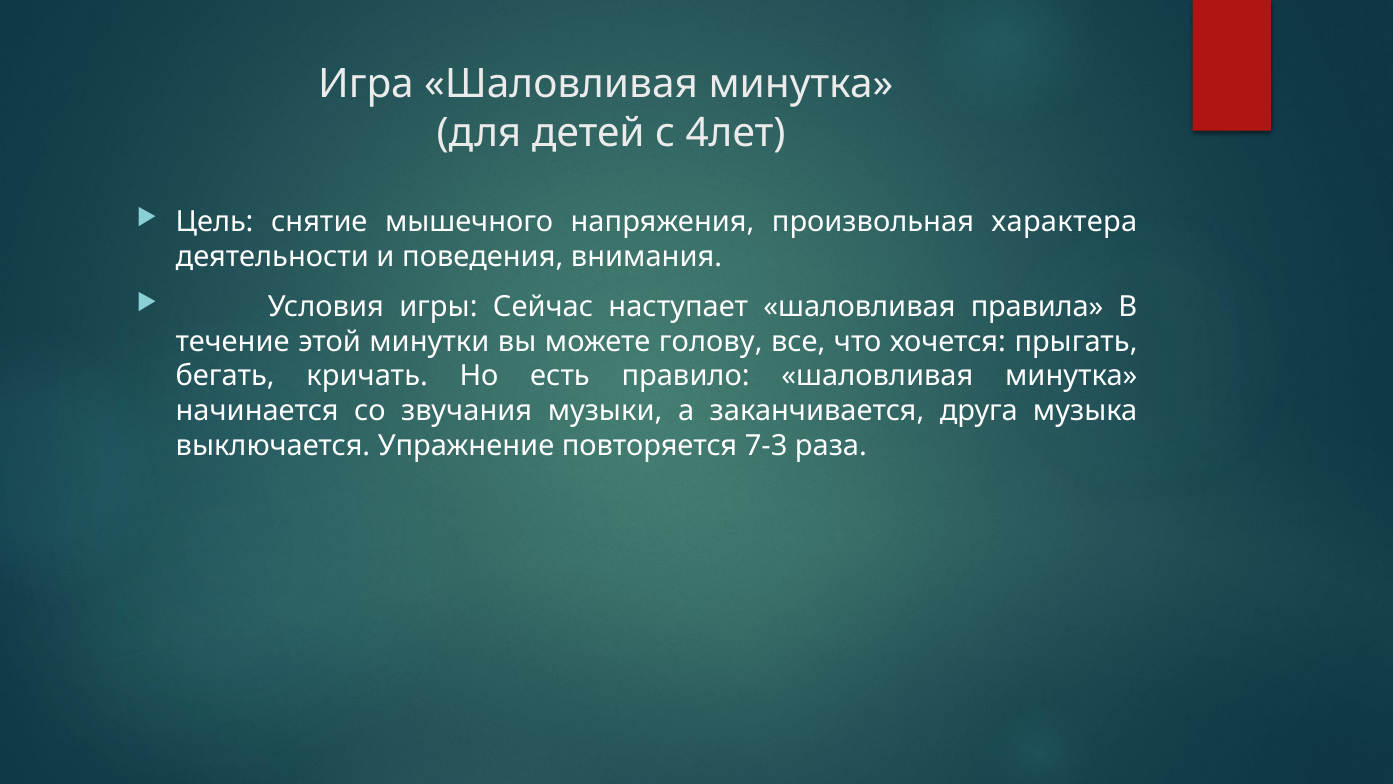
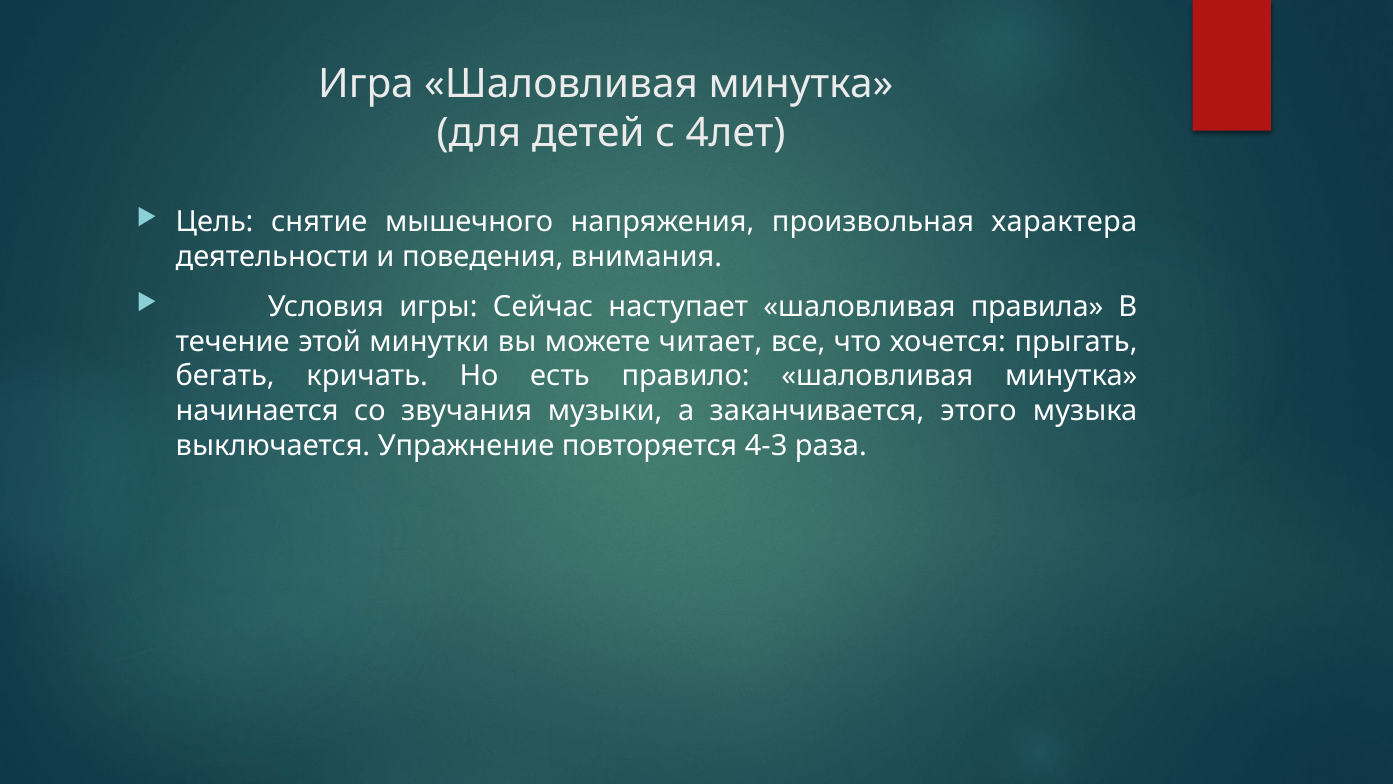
голову: голову -> читает
друга: друга -> этого
7-3: 7-3 -> 4-3
